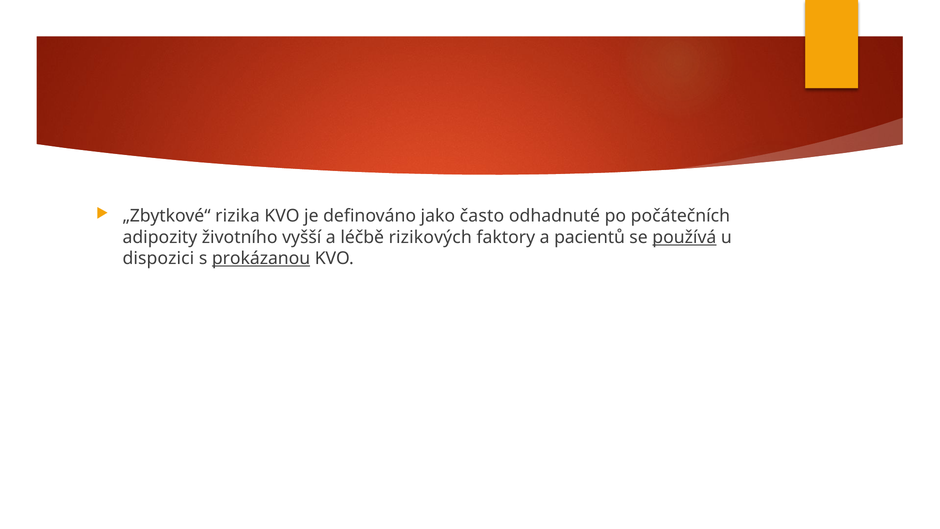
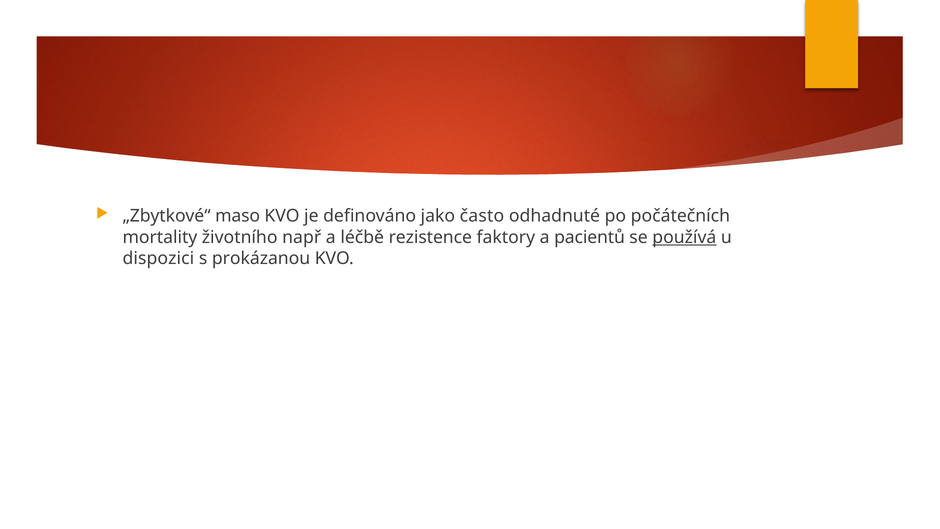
rizika: rizika -> maso
adipozity: adipozity -> mortality
vyšší: vyšší -> např
rizikových: rizikových -> rezistence
prokázanou underline: present -> none
